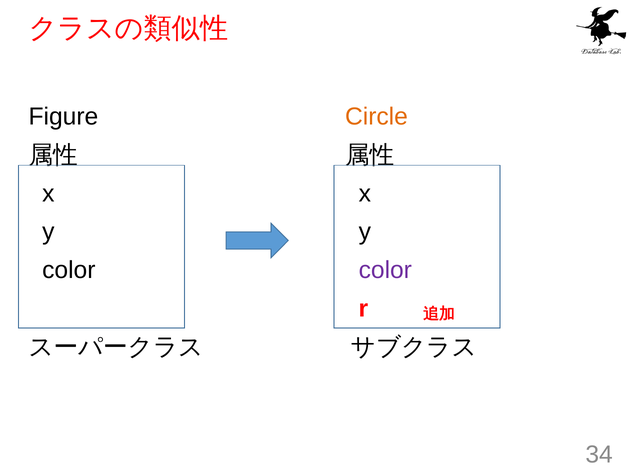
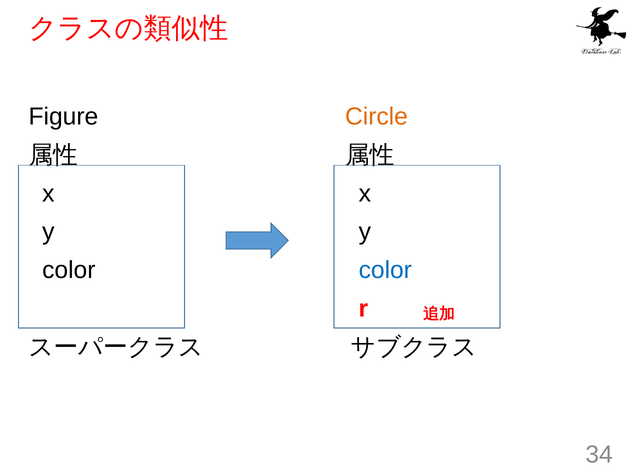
color at (385, 270) colour: purple -> blue
